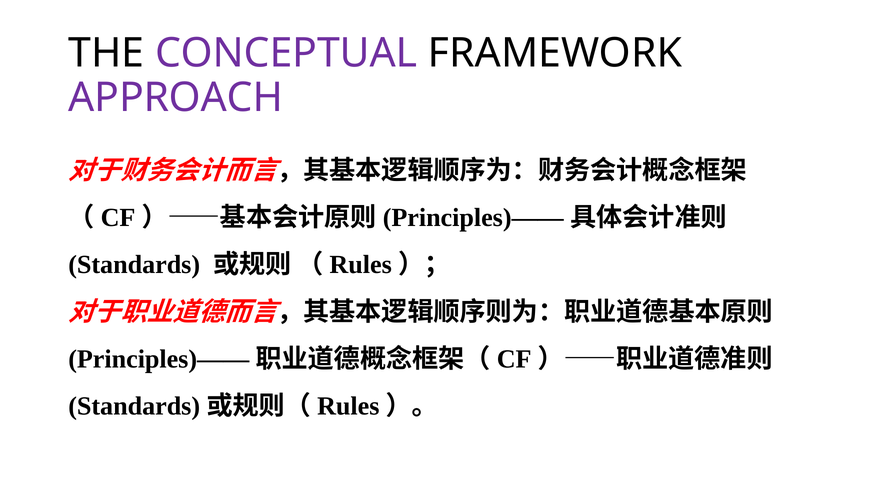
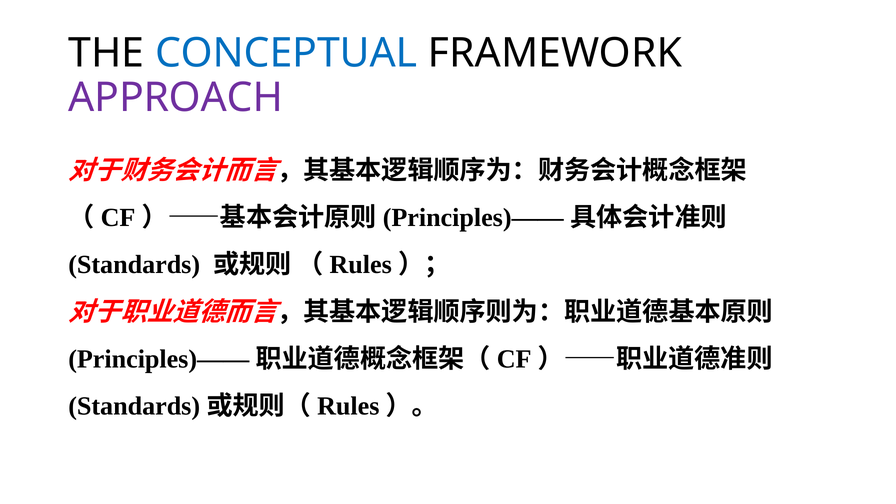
CONCEPTUAL colour: purple -> blue
